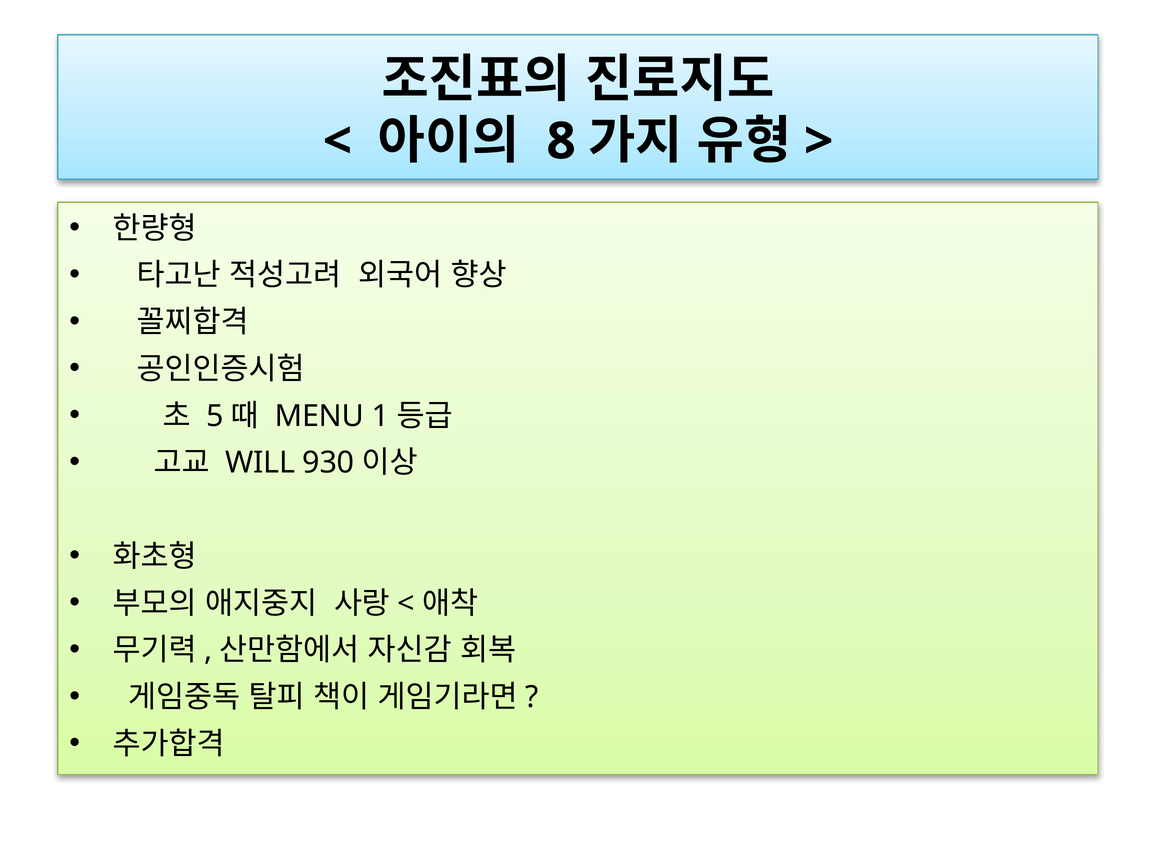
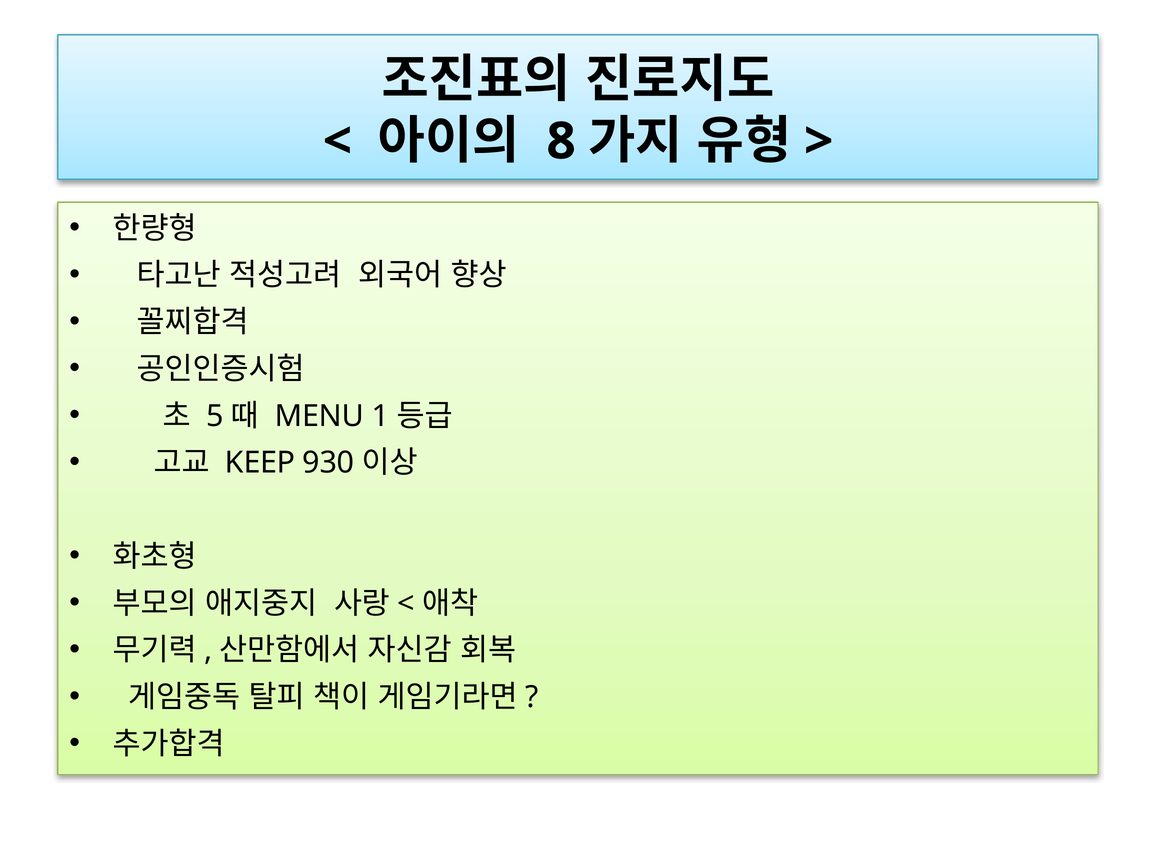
WILL: WILL -> KEEP
